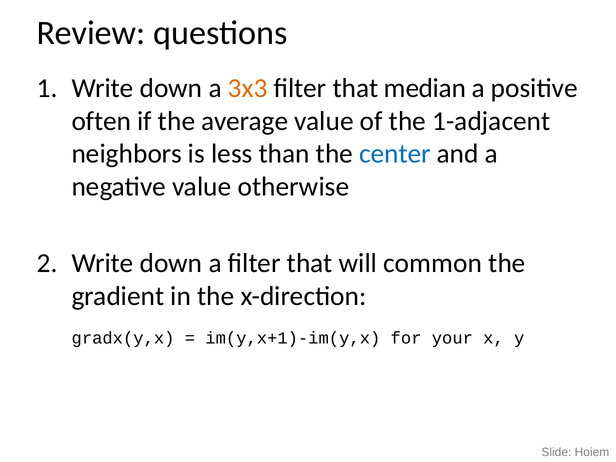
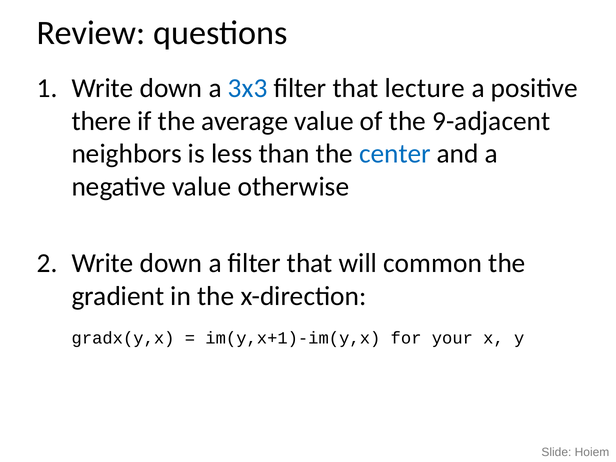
3x3 colour: orange -> blue
median: median -> lecture
often: often -> there
1-adjacent: 1-adjacent -> 9-adjacent
